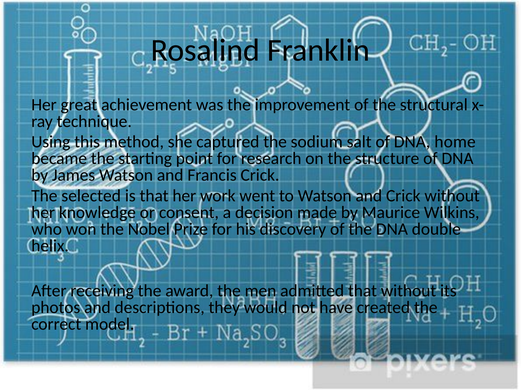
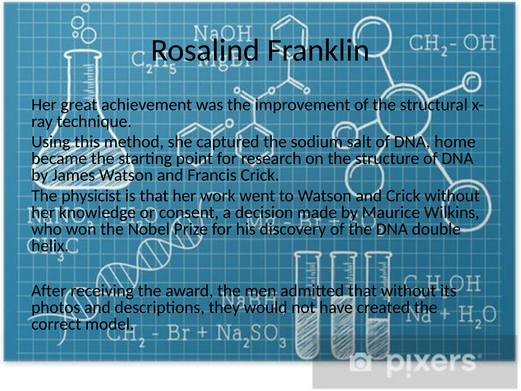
selected: selected -> physicist
